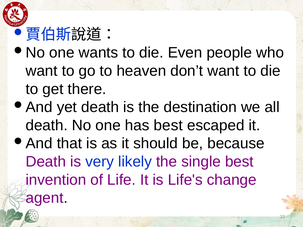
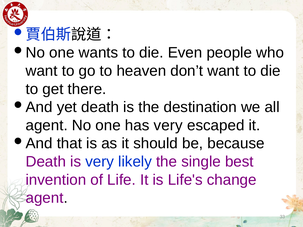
death at (47, 125): death -> agent
has best: best -> very
